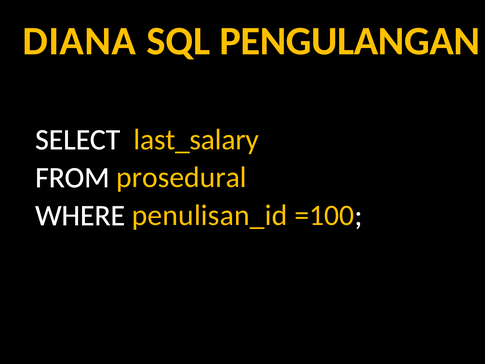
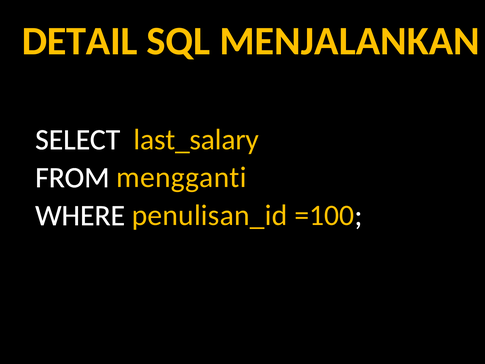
DIANA: DIANA -> DETAIL
PENGULANGAN: PENGULANGAN -> MENJALANKAN
prosedural: prosedural -> mengganti
